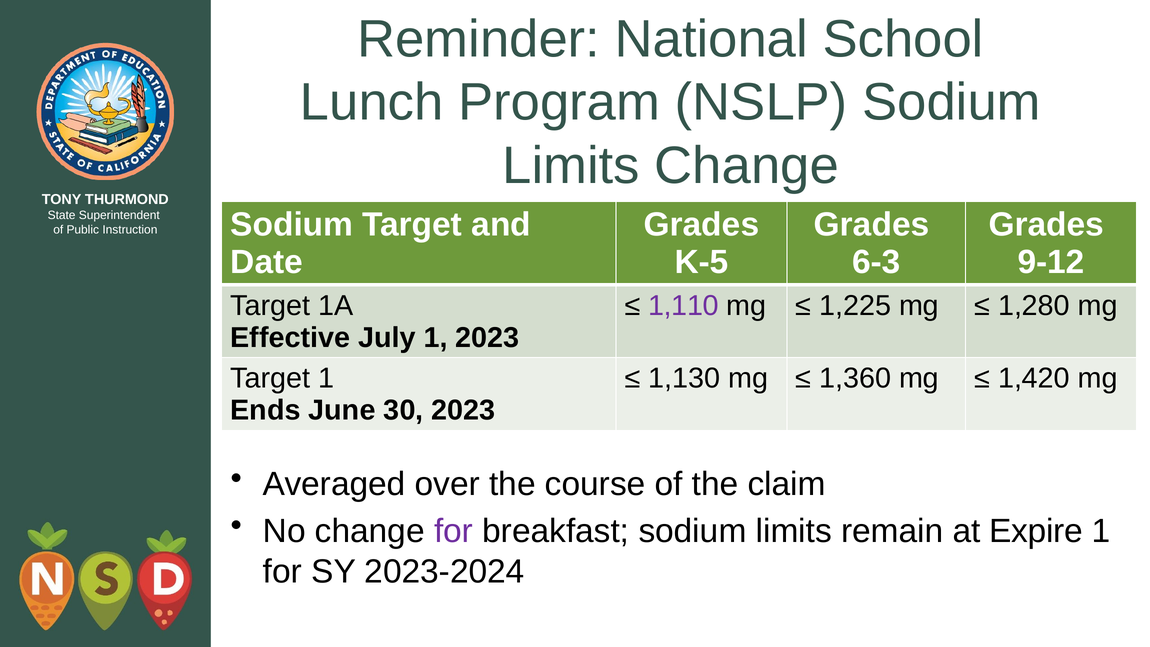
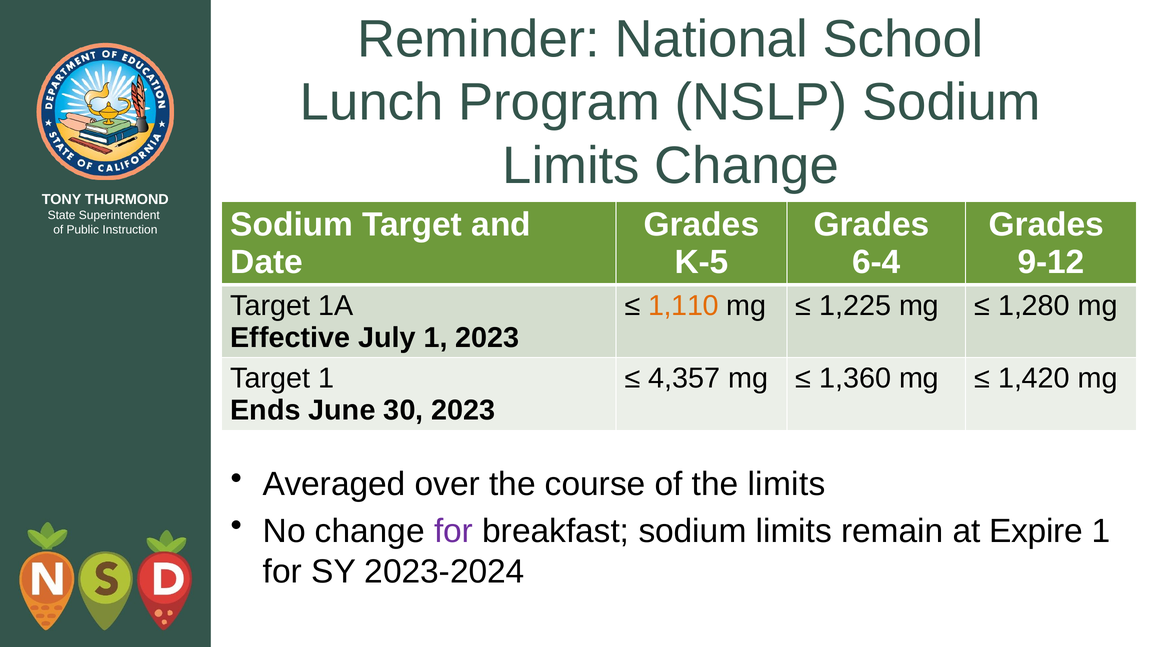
6-3: 6-3 -> 6-4
1,110 colour: purple -> orange
1,130: 1,130 -> 4,357
the claim: claim -> limits
